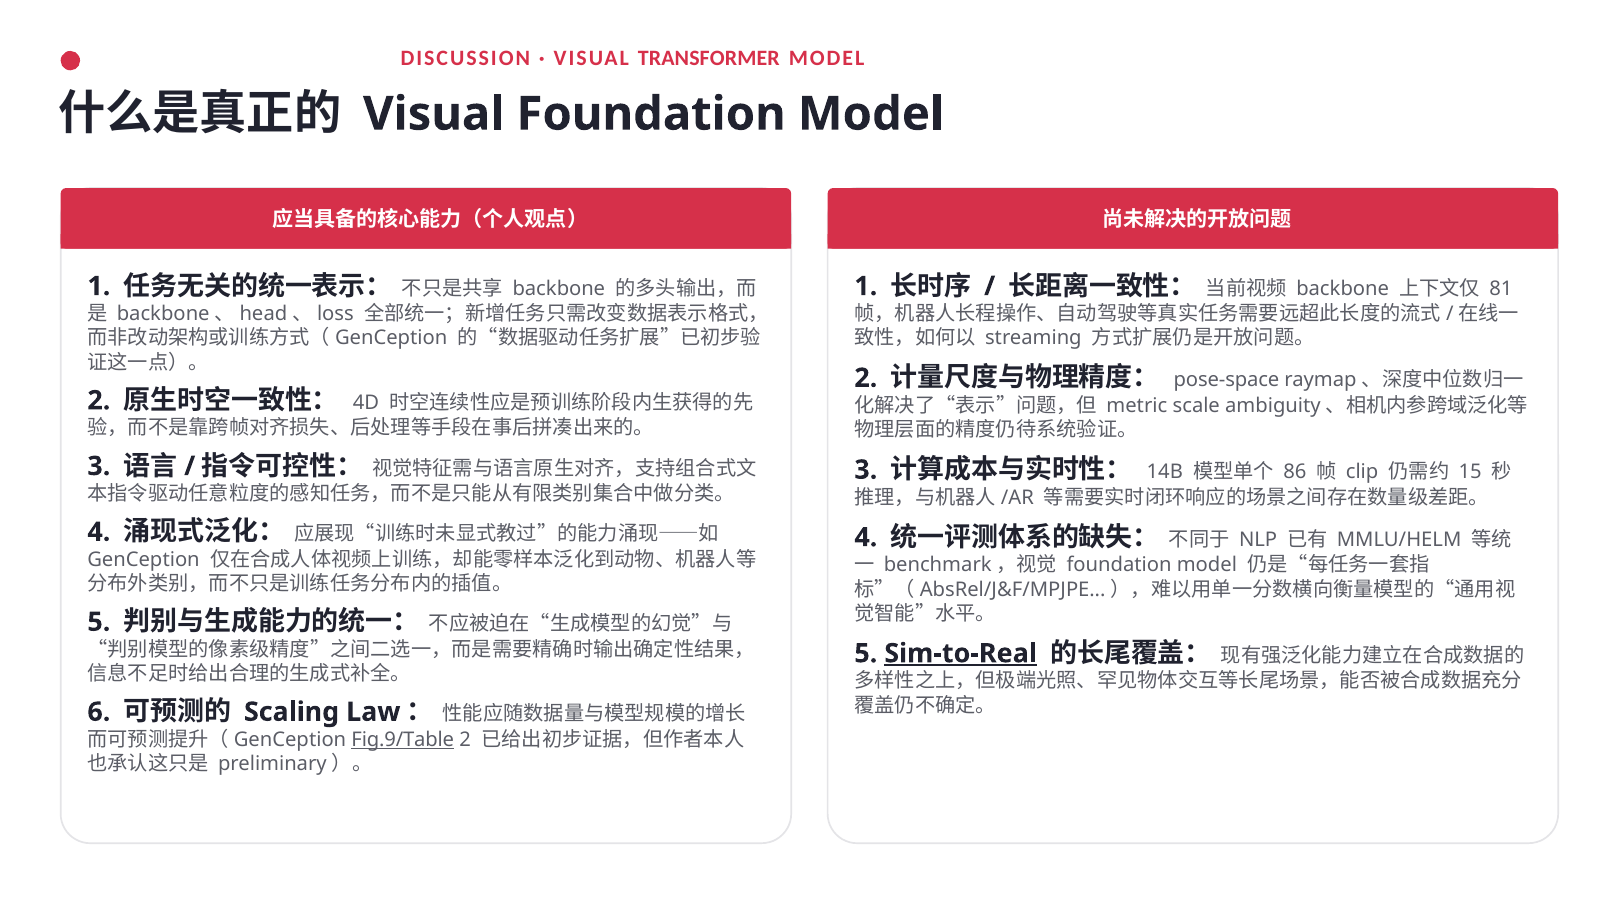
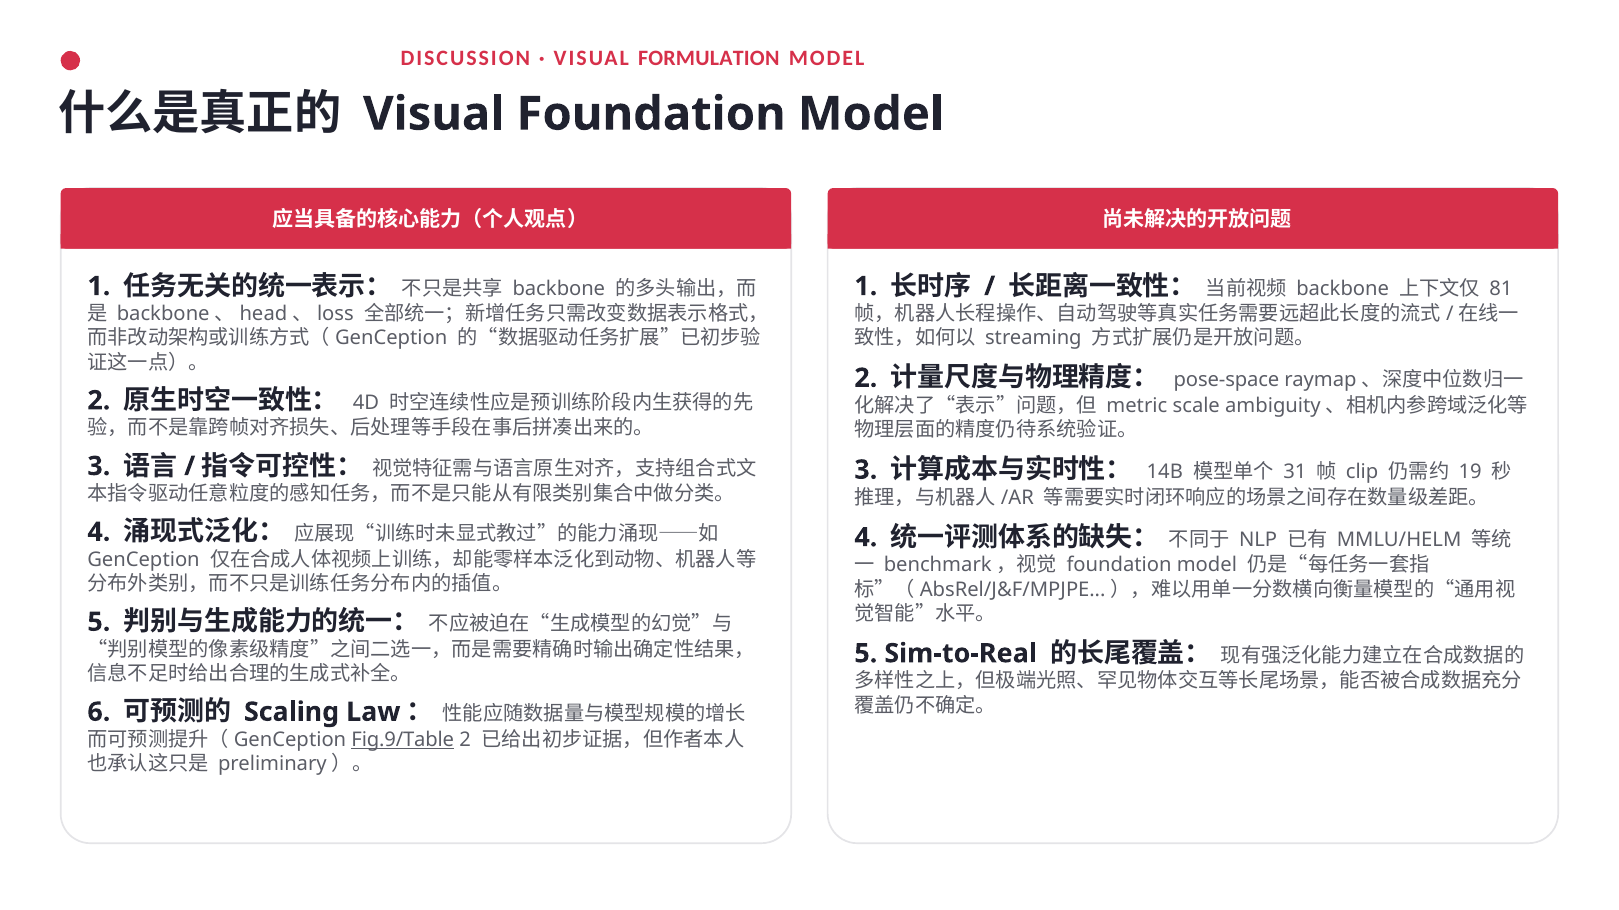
TRANSFORMER: TRANSFORMER -> FORMULATION
86: 86 -> 31
15: 15 -> 19
Sim-to-Real underline: present -> none
